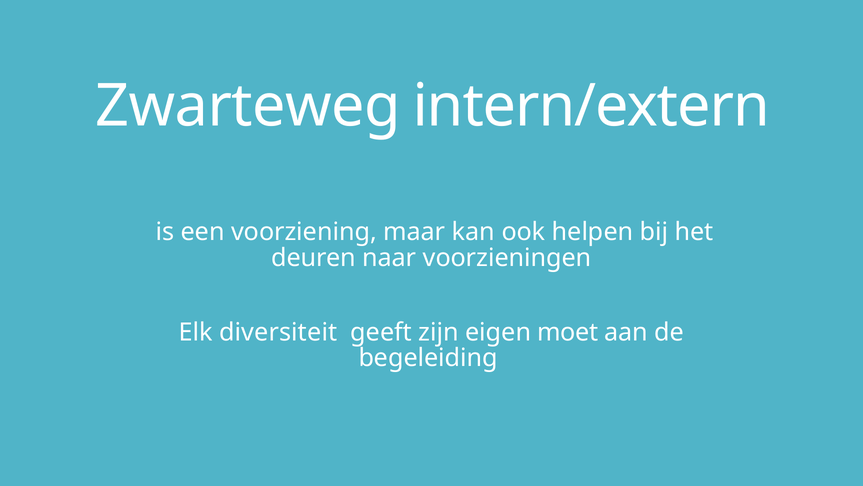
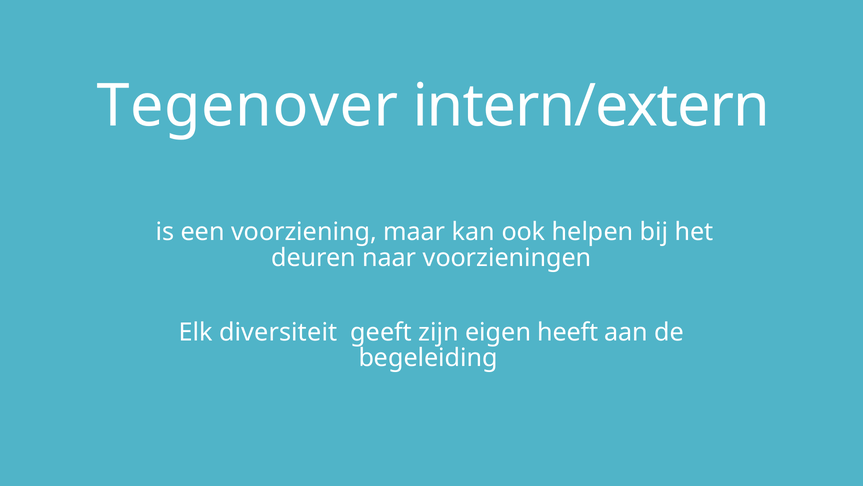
Zwarteweg: Zwarteweg -> Tegenover
moet: moet -> heeft
